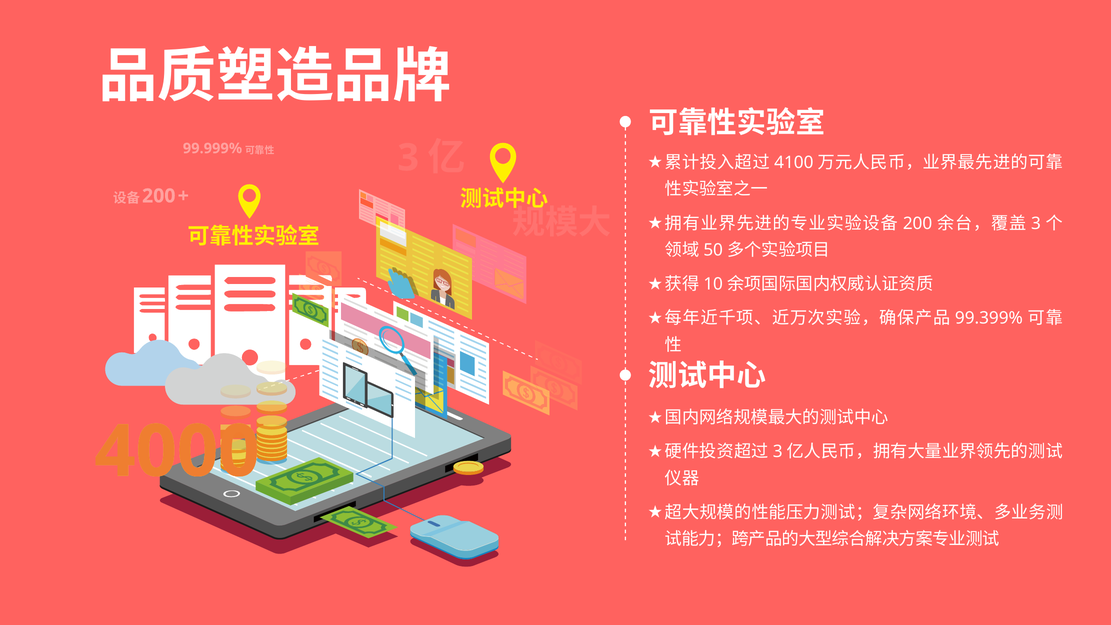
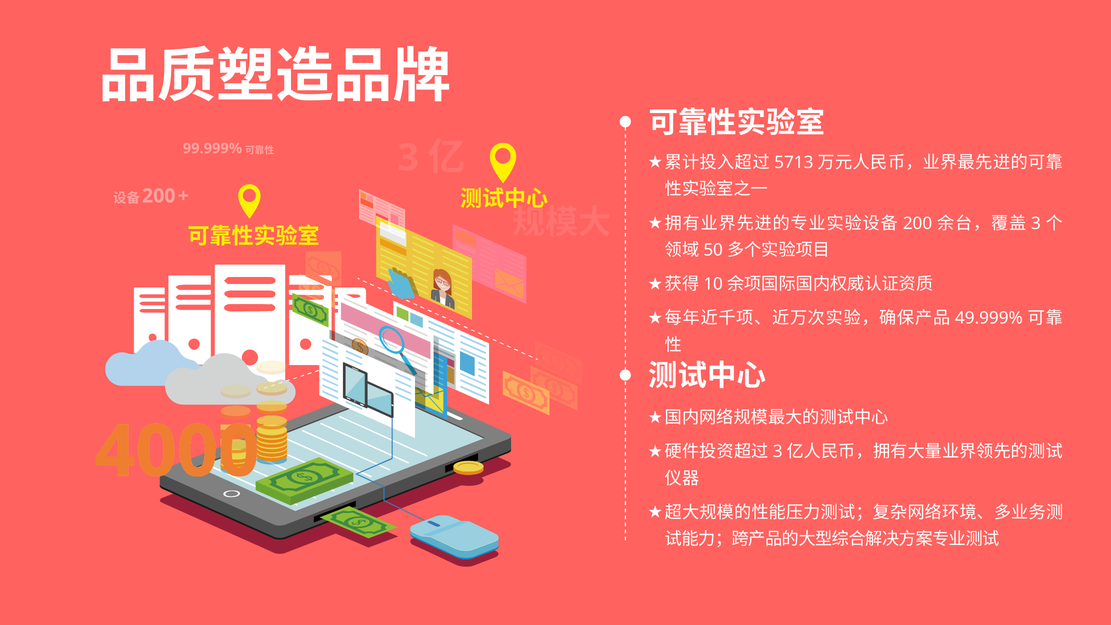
4100: 4100 -> 5713
99.399%: 99.399% -> 49.999%
